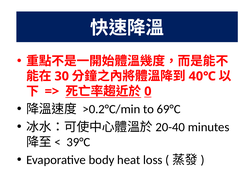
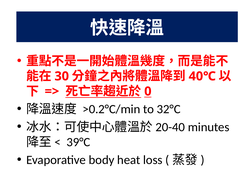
69°C: 69°C -> 32°C
